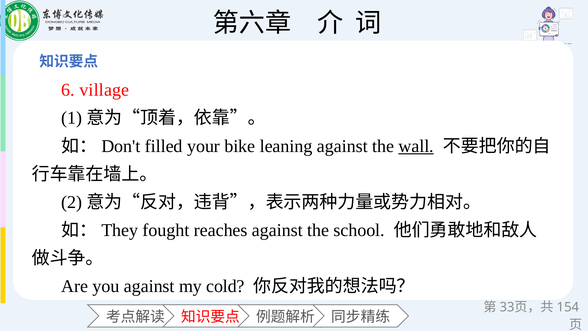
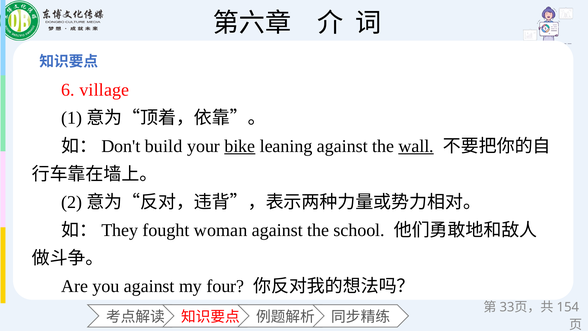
filled: filled -> build
bike underline: none -> present
reaches: reaches -> woman
cold: cold -> four
